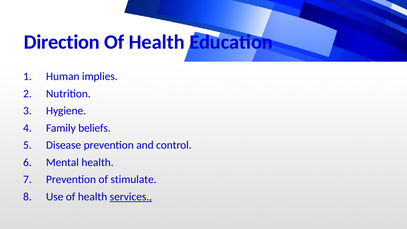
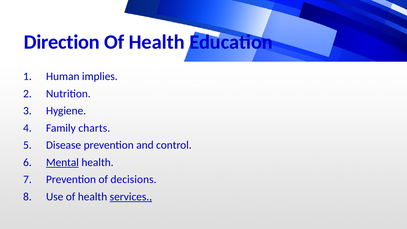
beliefs: beliefs -> charts
Mental underline: none -> present
stimulate: stimulate -> decisions
